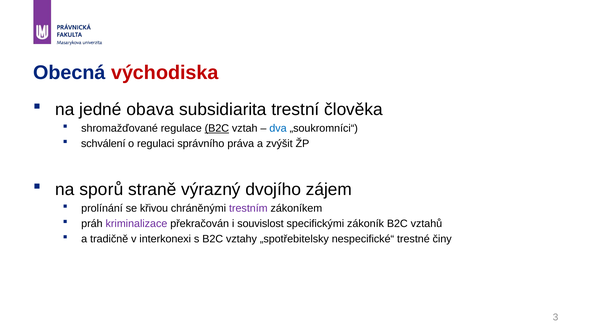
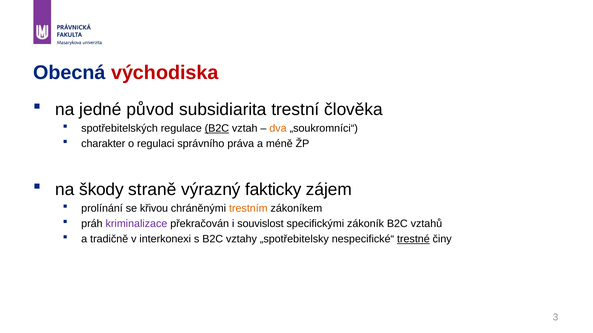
obava: obava -> původ
shromažďované: shromažďované -> spotřebitelských
dva colour: blue -> orange
schválení: schválení -> charakter
zvýšit: zvýšit -> méně
sporů: sporů -> škody
dvojího: dvojího -> fakticky
trestním colour: purple -> orange
trestné underline: none -> present
